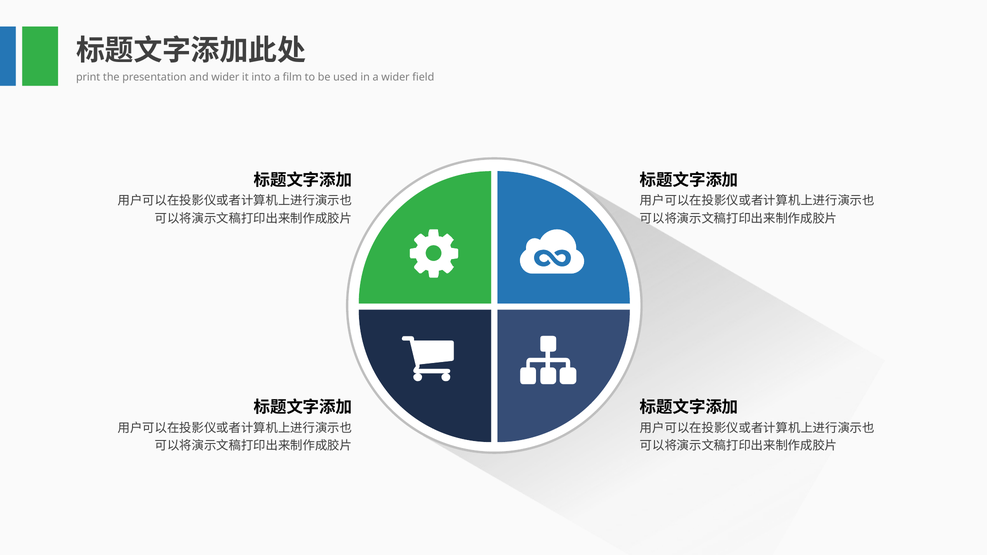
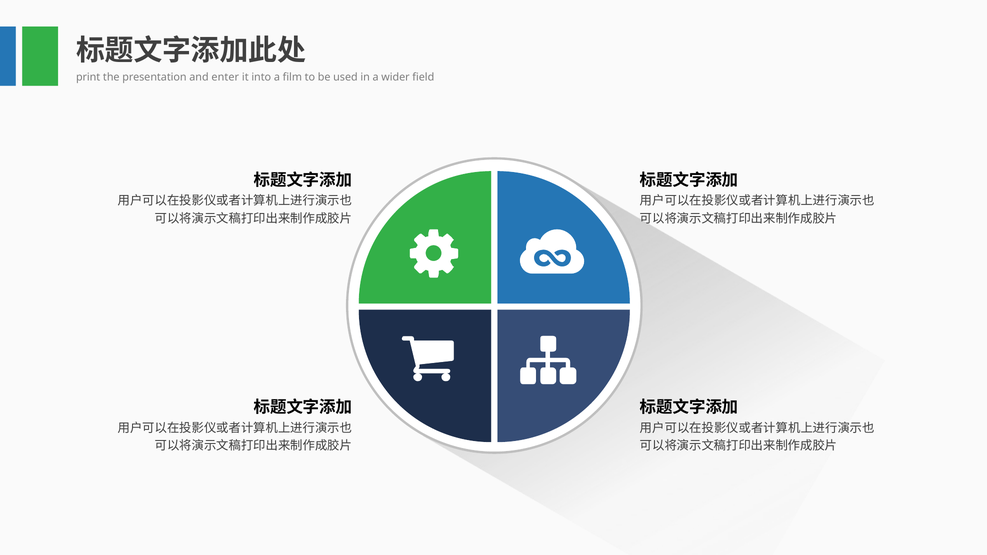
and wider: wider -> enter
